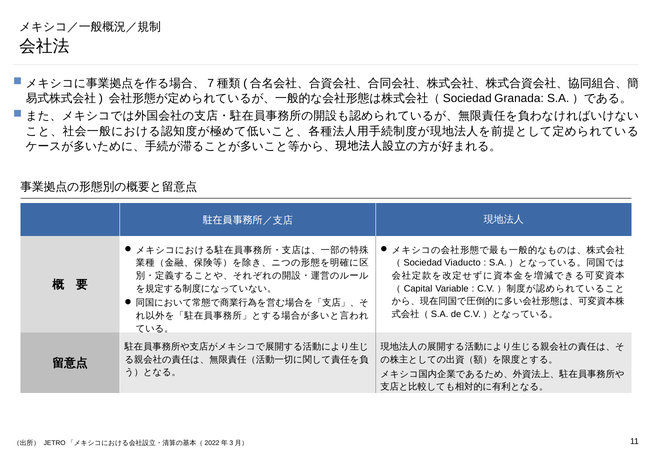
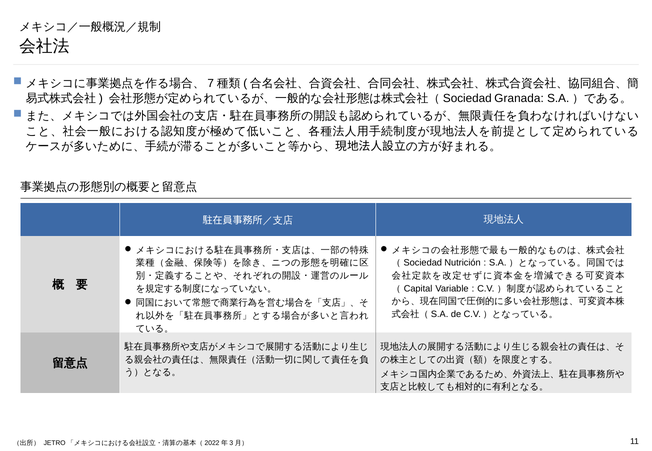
Viaducto: Viaducto -> Nutrición
